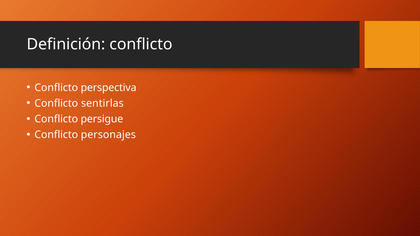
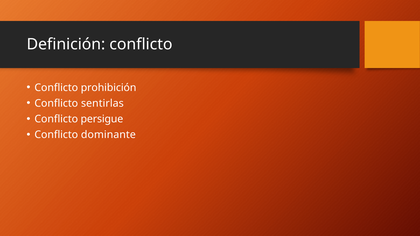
perspectiva: perspectiva -> prohibición
personajes: personajes -> dominante
